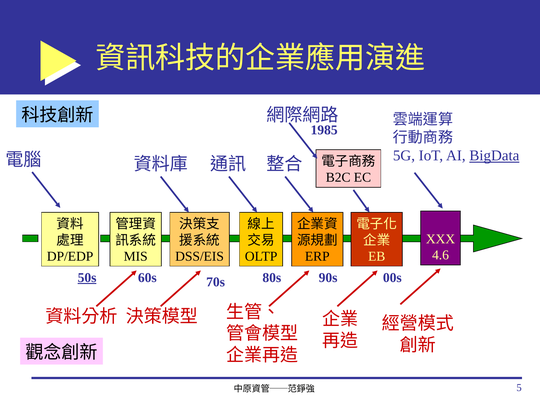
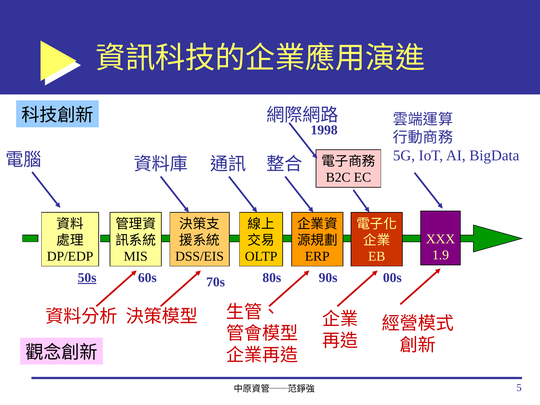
1985: 1985 -> 1998
BigData underline: present -> none
4.6: 4.6 -> 1.9
